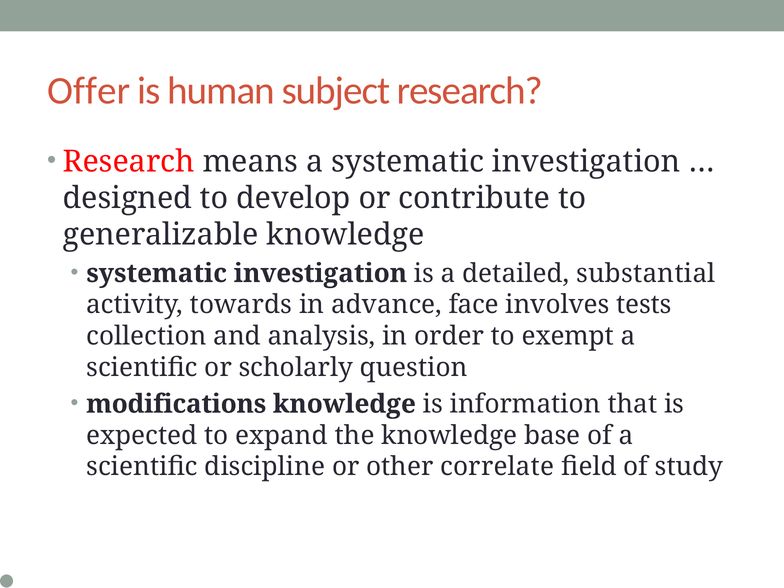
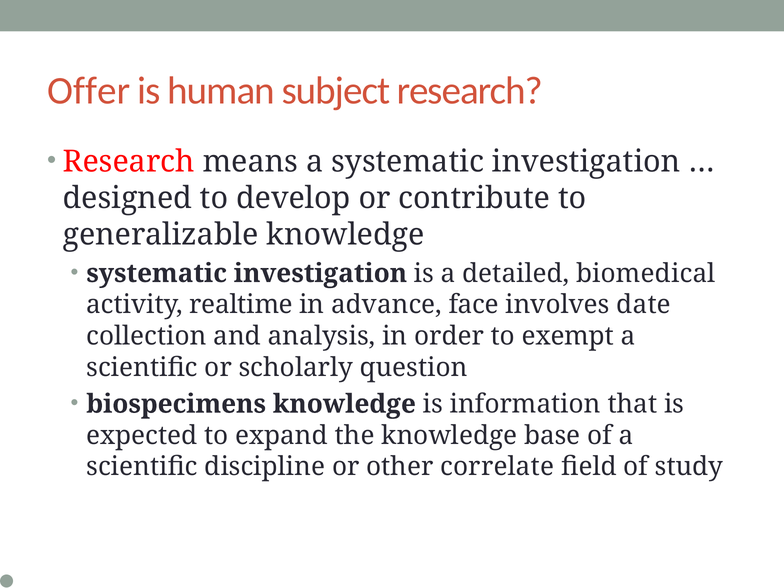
substantial: substantial -> biomedical
towards: towards -> realtime
tests: tests -> date
modifications: modifications -> biospecimens
